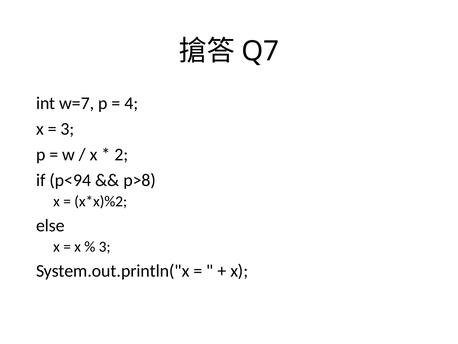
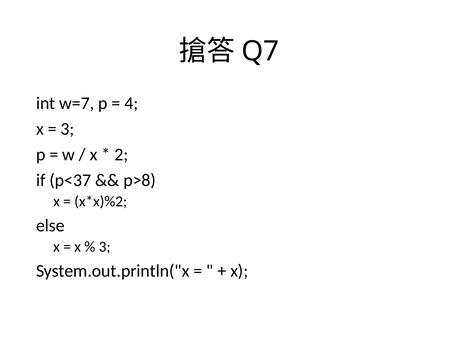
p<94: p<94 -> p<37
